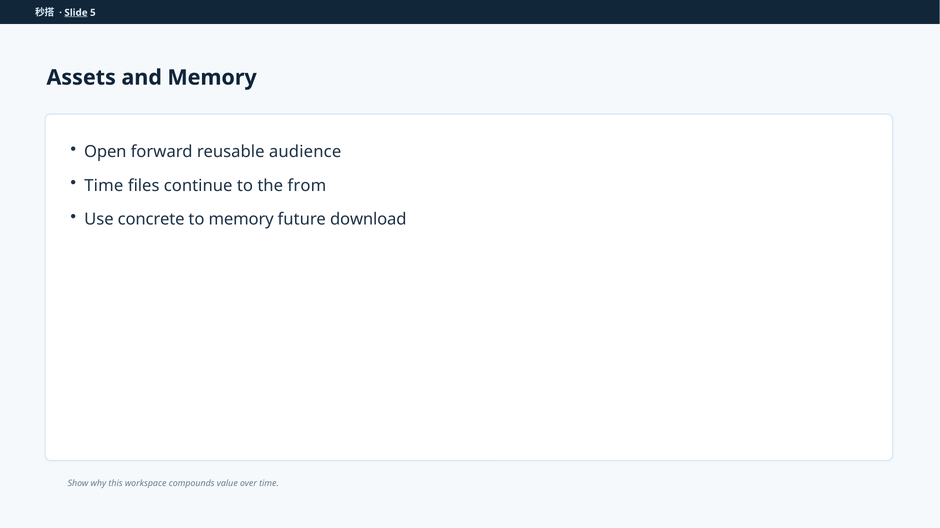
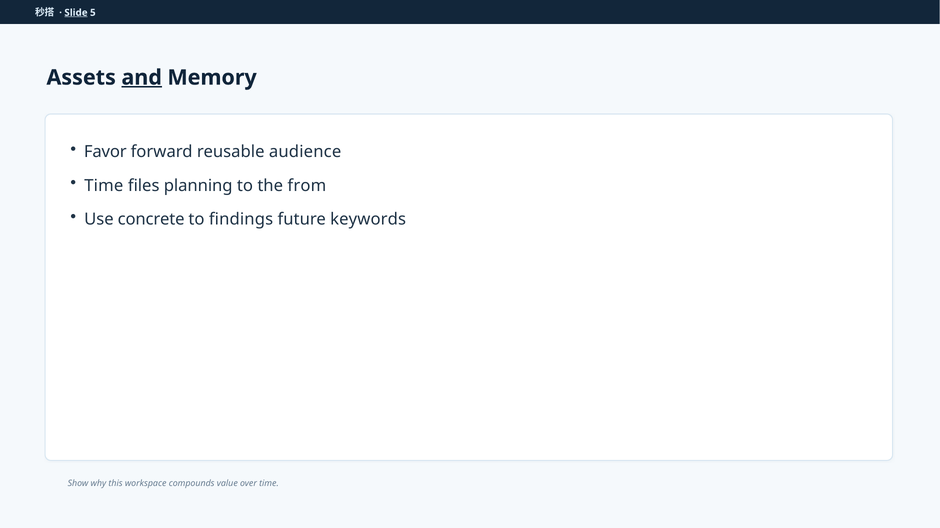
and underline: none -> present
Open: Open -> Favor
continue: continue -> planning
to memory: memory -> findings
download: download -> keywords
